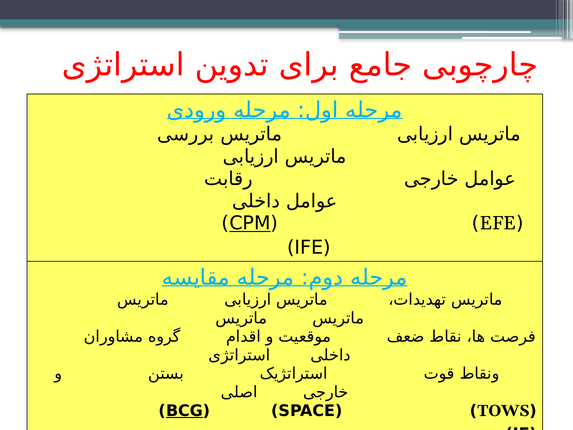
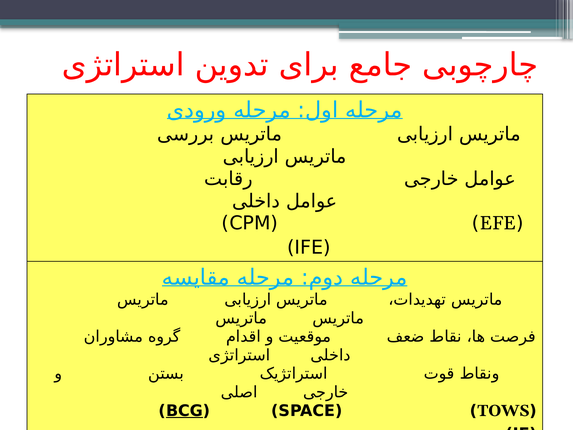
CPM underline: present -> none
